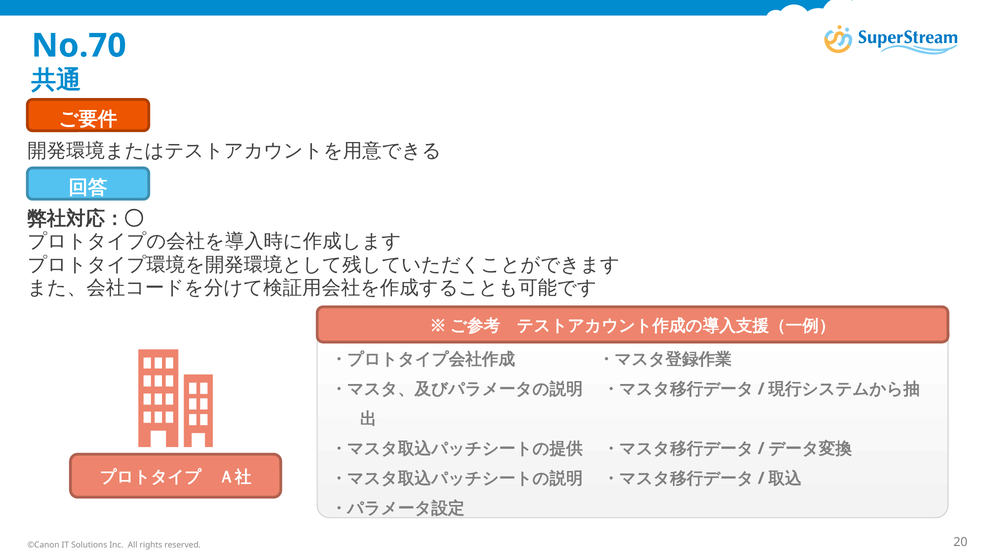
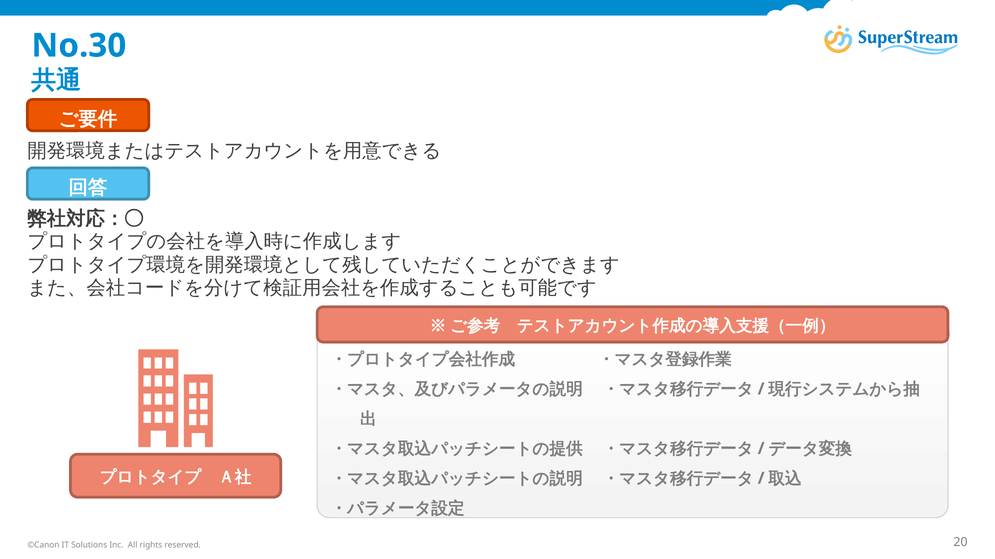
No.70: No.70 -> No.30
